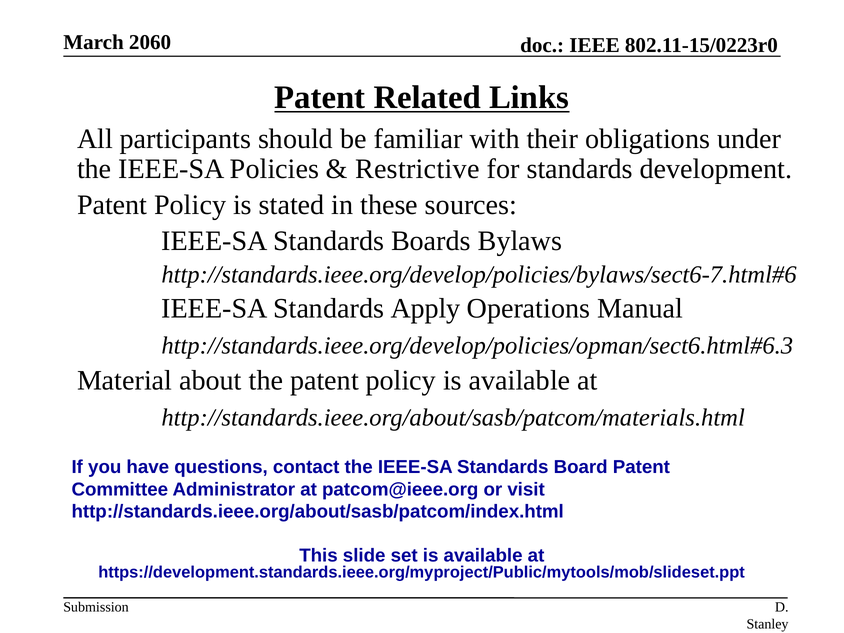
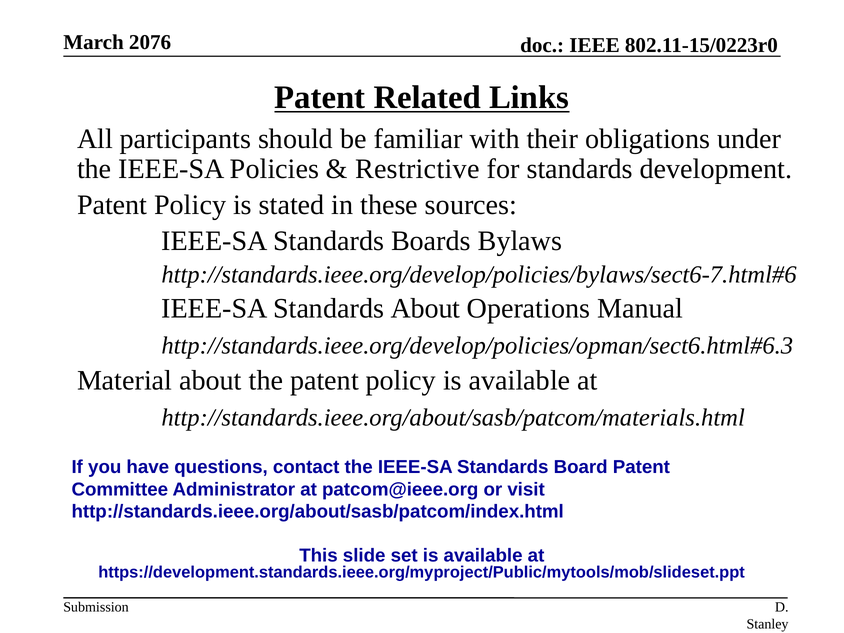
2060: 2060 -> 2076
Standards Apply: Apply -> About
